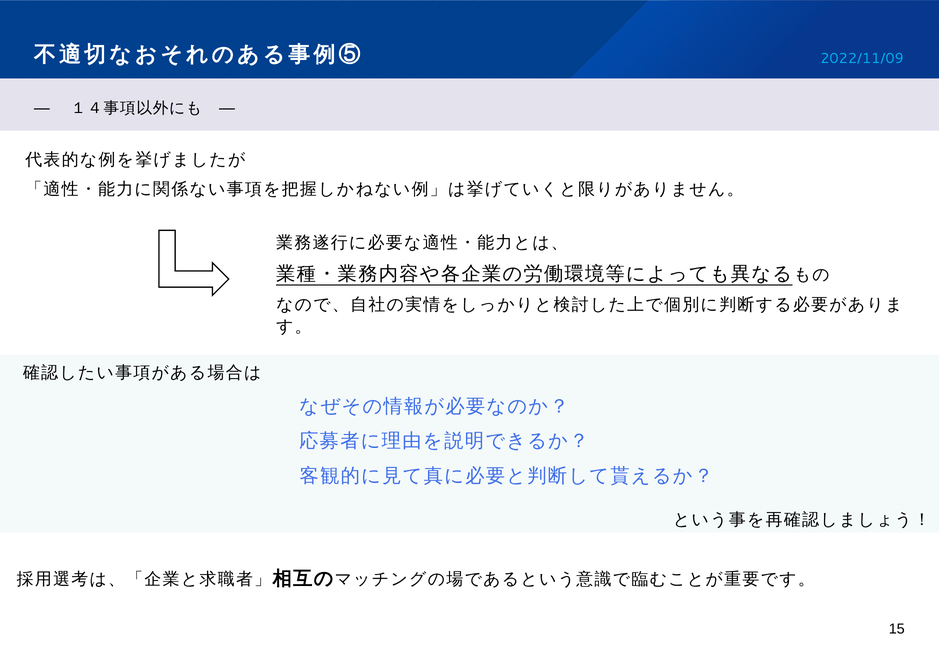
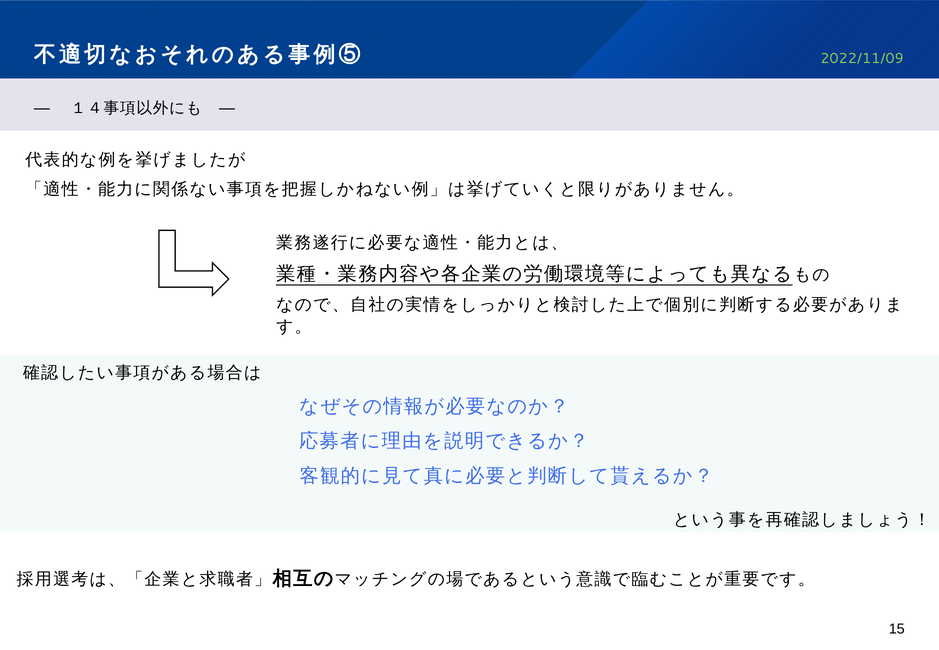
2022/11/09 colour: light blue -> light green
